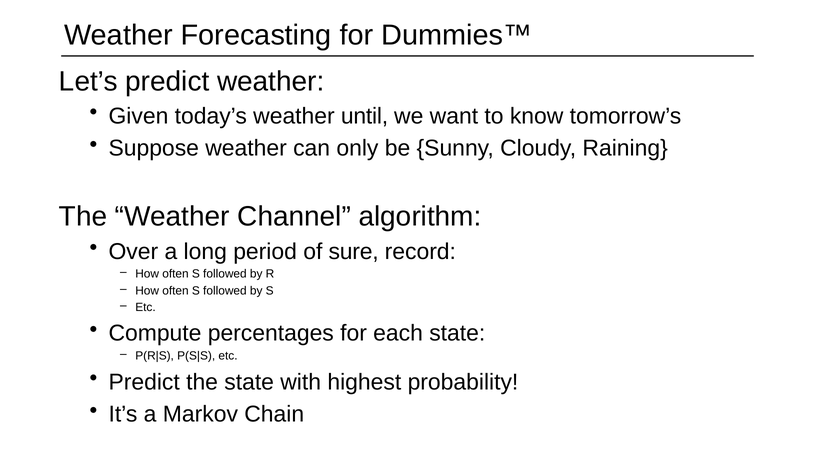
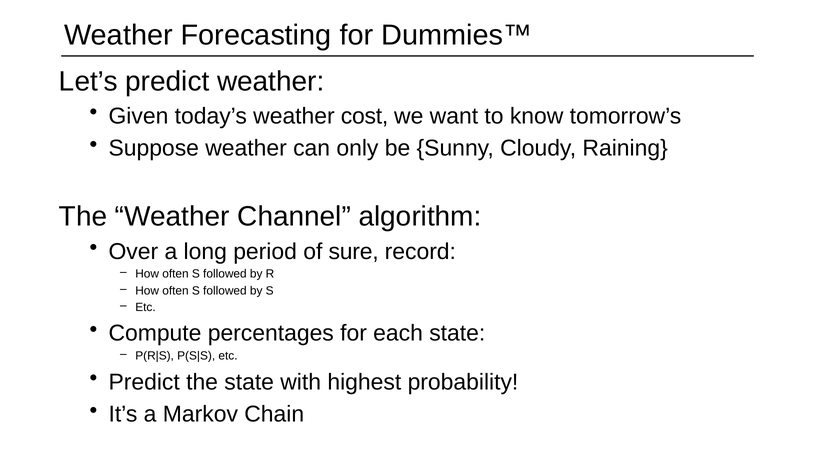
until: until -> cost
